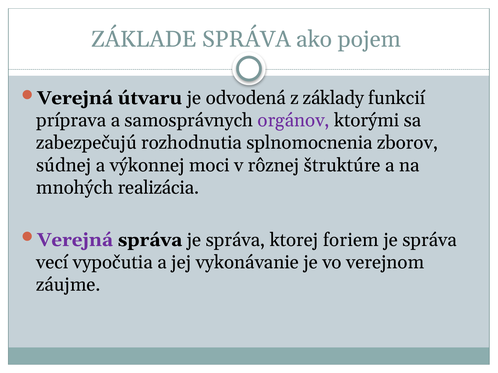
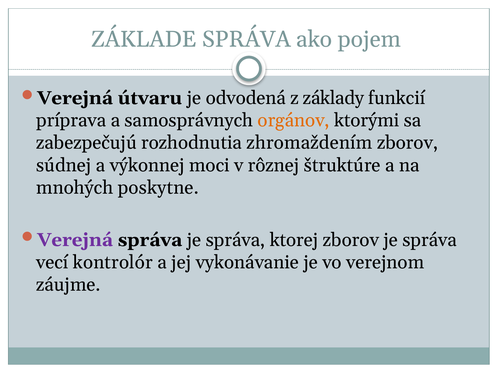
orgánov colour: purple -> orange
splnomocnenia: splnomocnenia -> zhromaždením
realizácia: realizácia -> poskytne
ktorej foriem: foriem -> zborov
vypočutia: vypočutia -> kontrolór
